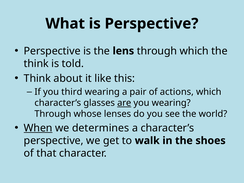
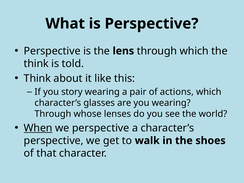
third: third -> story
are underline: present -> none
we determines: determines -> perspective
